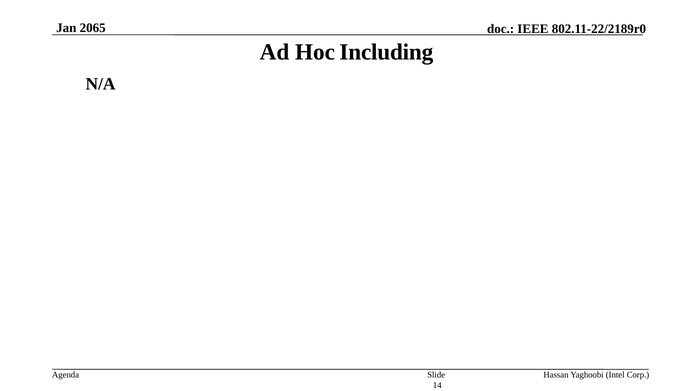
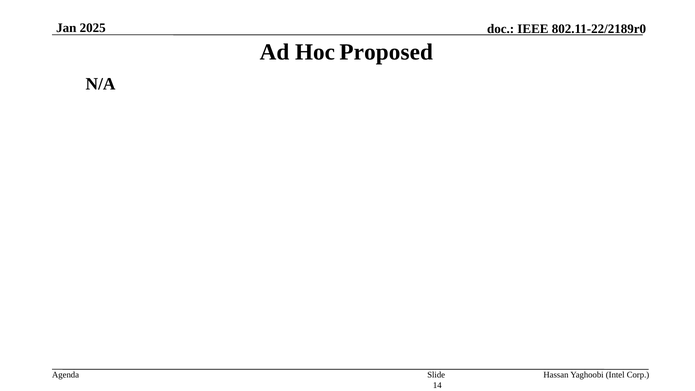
2065: 2065 -> 2025
Including: Including -> Proposed
